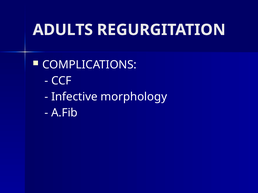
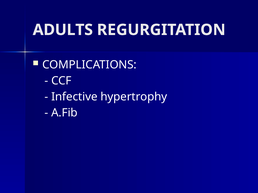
morphology: morphology -> hypertrophy
